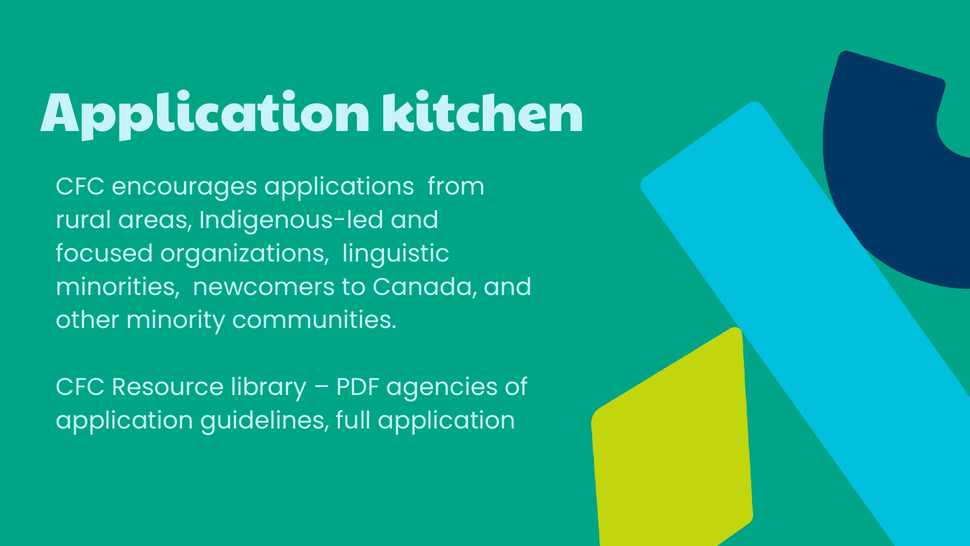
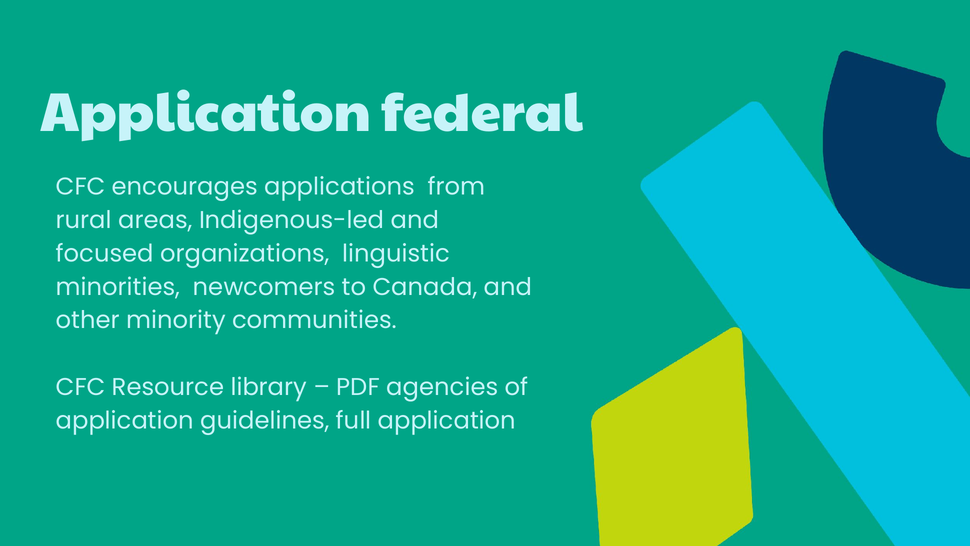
kitchen: kitchen -> federal
